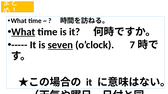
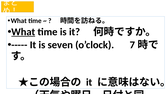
seven underline: present -> none
